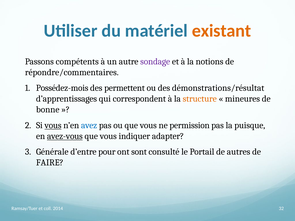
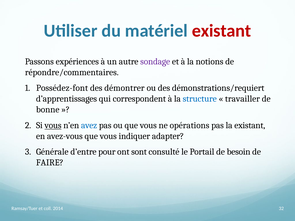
existant at (222, 31) colour: orange -> red
compétents: compétents -> expériences
Possédez-mois: Possédez-mois -> Possédez-font
permettent: permettent -> démontrer
démonstrations/résultat: démonstrations/résultat -> démonstrations/requiert
structure colour: orange -> blue
mineures: mineures -> travailler
permission: permission -> opérations
la puisque: puisque -> existant
avez-vous underline: present -> none
autres: autres -> besoin
